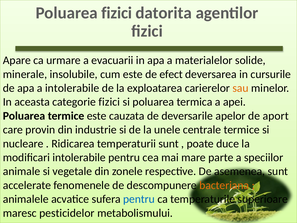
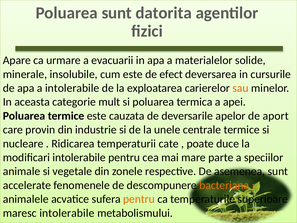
Poluarea fizici: fizici -> sunt
categorie fizici: fizici -> mult
temperaturii sunt: sunt -> cate
pentru at (139, 199) colour: blue -> orange
maresc pesticidelor: pesticidelor -> intolerabile
